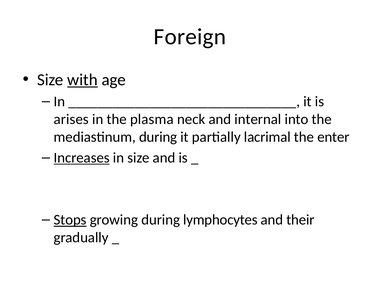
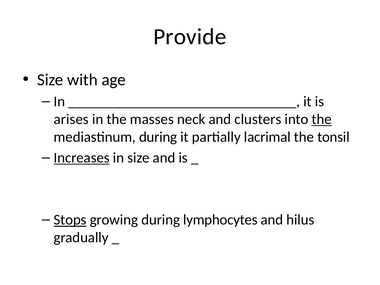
Foreign: Foreign -> Provide
with underline: present -> none
plasma: plasma -> masses
internal: internal -> clusters
the at (322, 119) underline: none -> present
enter: enter -> tonsil
their: their -> hilus
